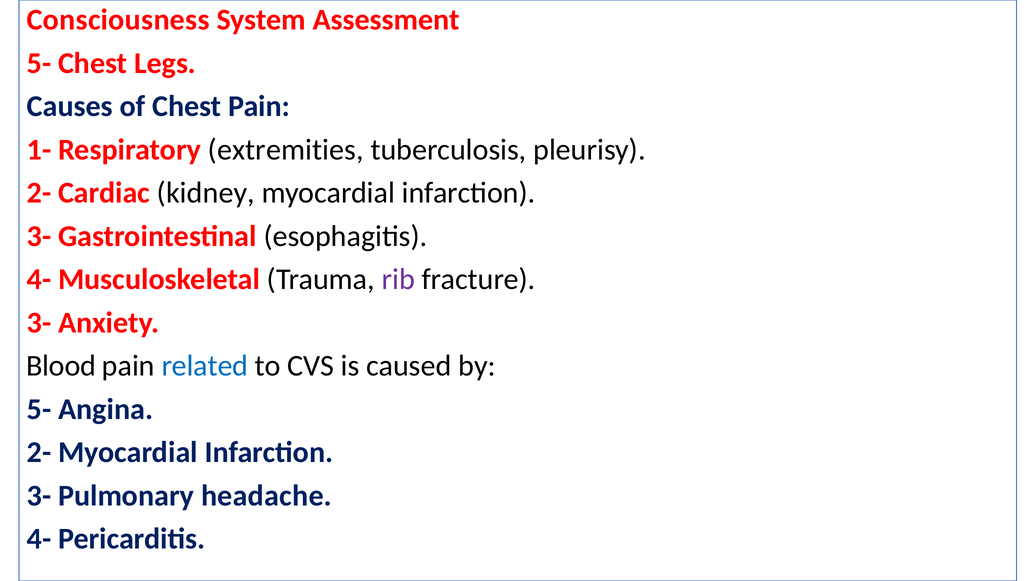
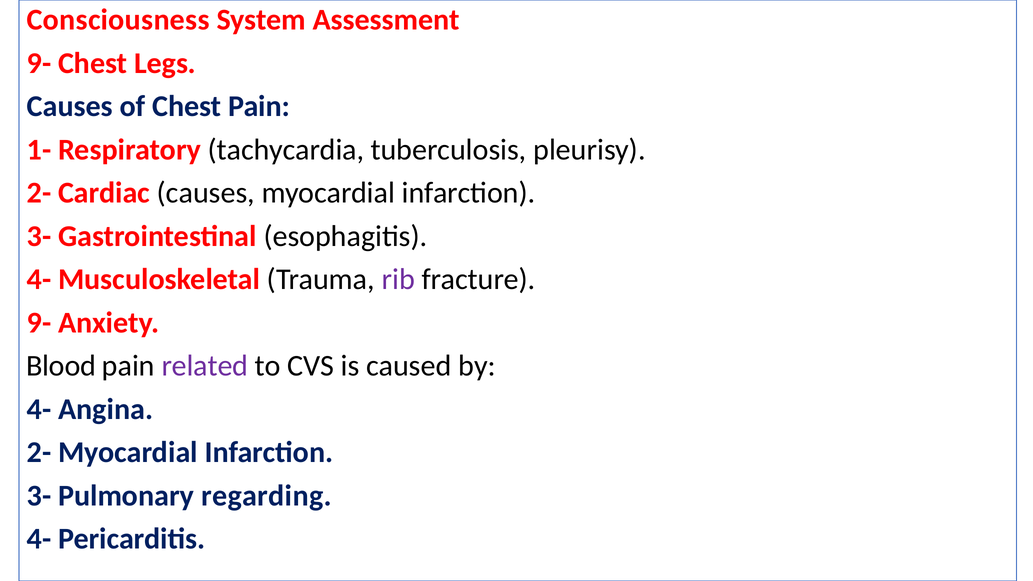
5- at (39, 63): 5- -> 9-
extremities: extremities -> tachycardia
Cardiac kidney: kidney -> causes
3- at (39, 323): 3- -> 9-
related colour: blue -> purple
5- at (39, 409): 5- -> 4-
headache: headache -> regarding
